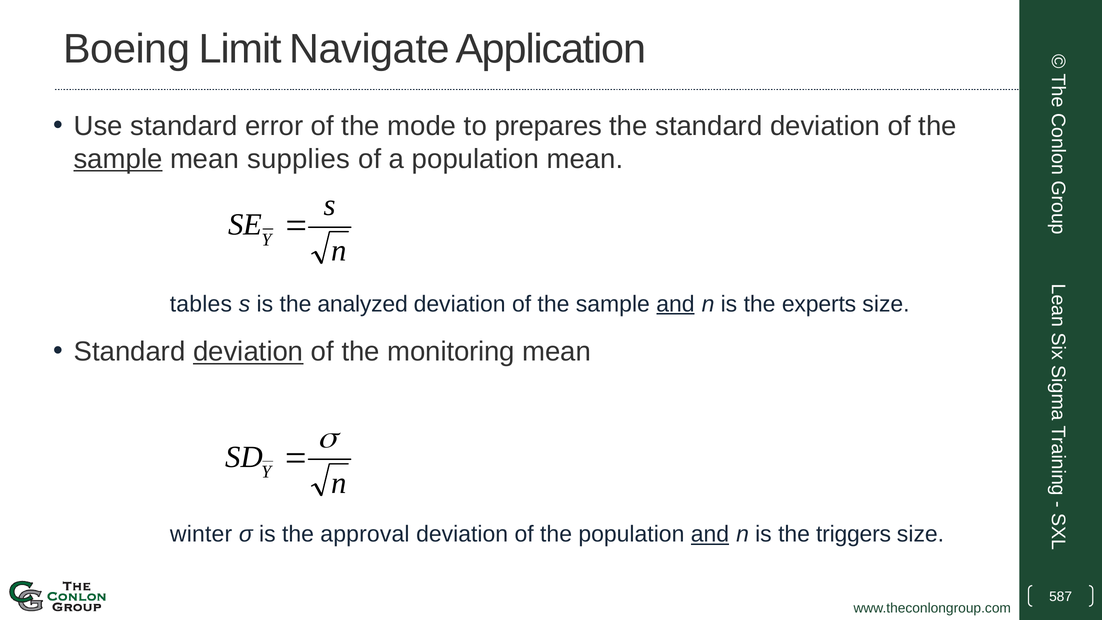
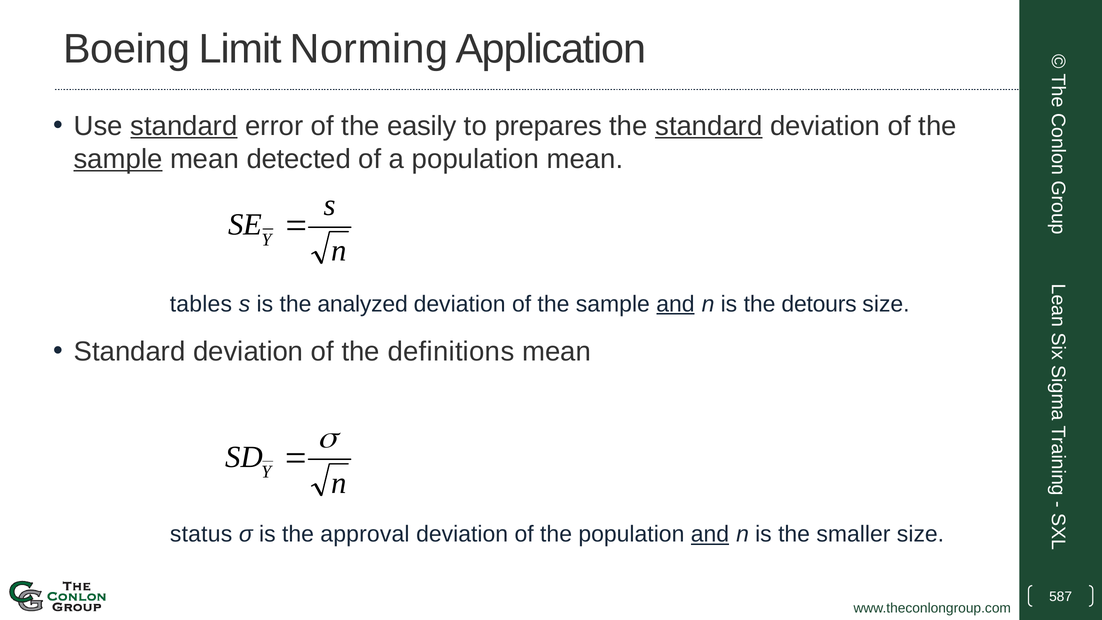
Navigate: Navigate -> Norming
standard at (184, 126) underline: none -> present
mode: mode -> easily
standard at (709, 126) underline: none -> present
supplies: supplies -> detected
experts: experts -> detours
deviation at (248, 352) underline: present -> none
monitoring: monitoring -> definitions
winter: winter -> status
triggers: triggers -> smaller
